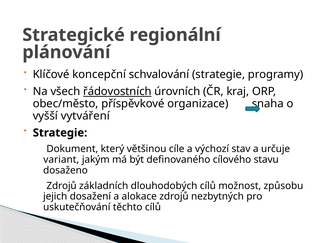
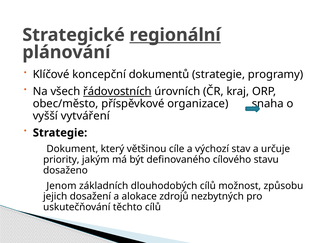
regionální underline: none -> present
schvalování: schvalování -> dokumentů
variant: variant -> priority
Zdrojů at (62, 186): Zdrojů -> Jenom
